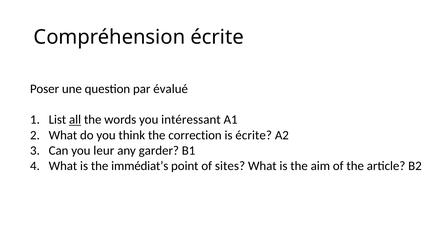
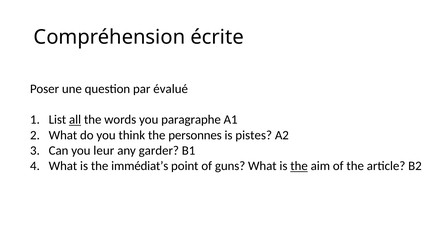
intéressant: intéressant -> paragraphe
correction: correction -> personnes
is écrite: écrite -> pistes
sites: sites -> guns
the at (299, 166) underline: none -> present
